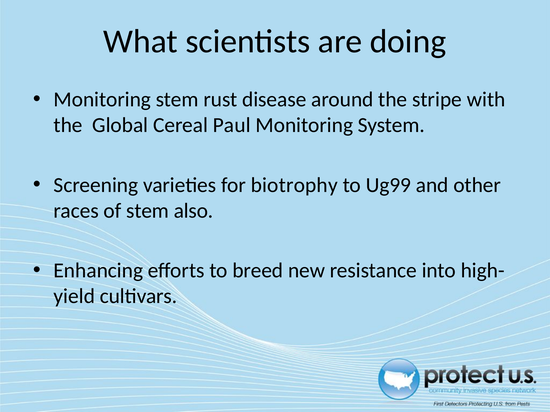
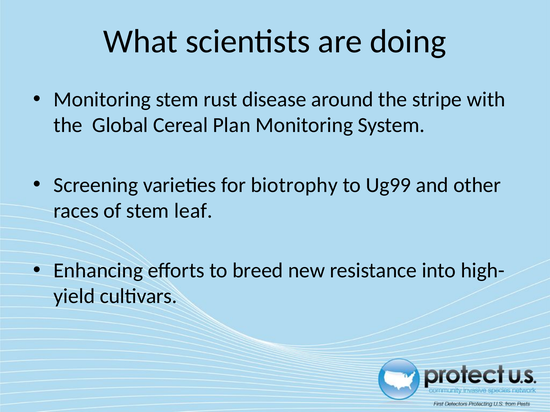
Paul: Paul -> Plan
also: also -> leaf
